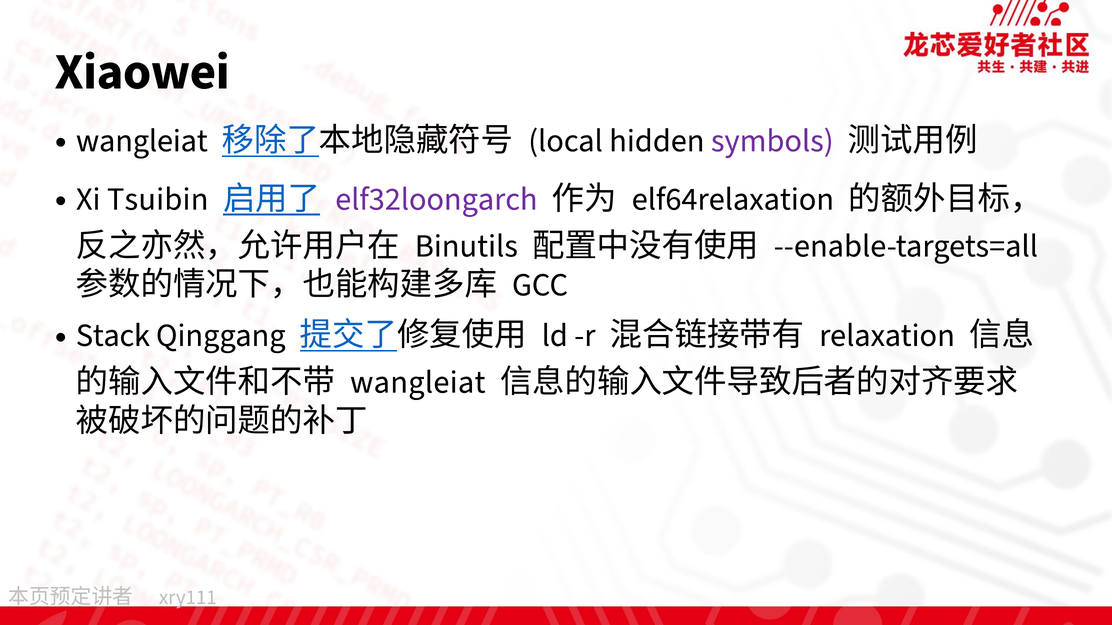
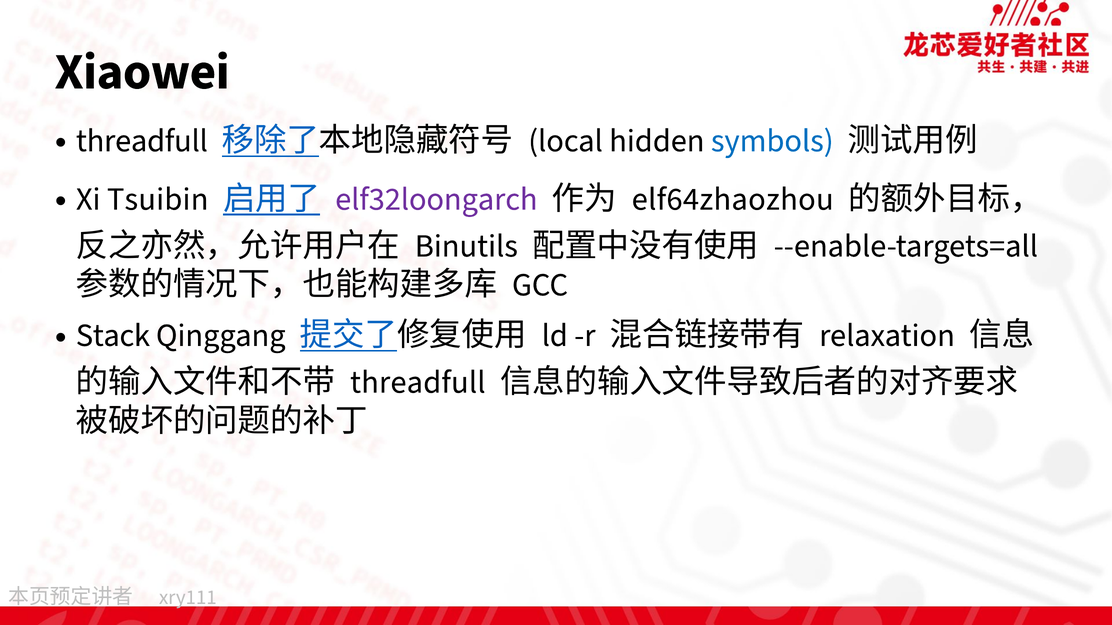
wangleiat at (142, 141): wangleiat -> threadfull
symbols colour: purple -> blue
elf64relaxation: elf64relaxation -> elf64zhaozhou
wangleiat at (418, 382): wangleiat -> threadfull
